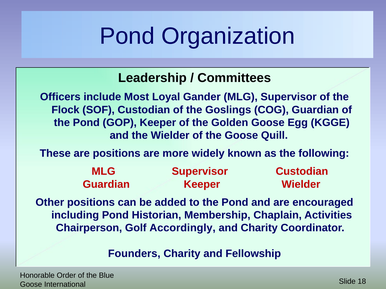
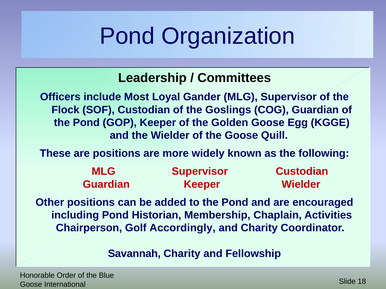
Founders: Founders -> Savannah
